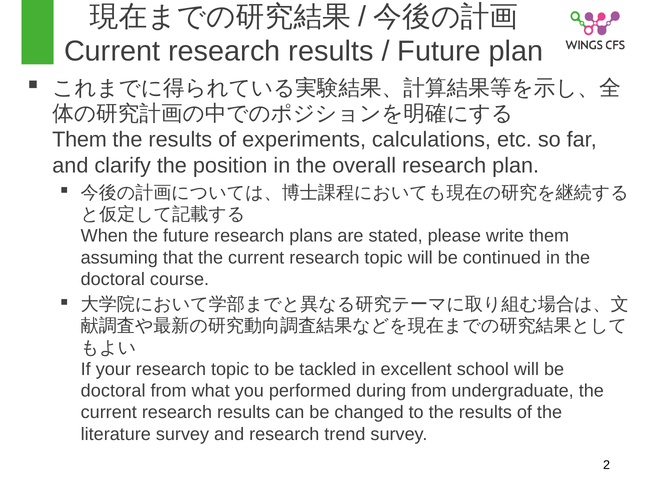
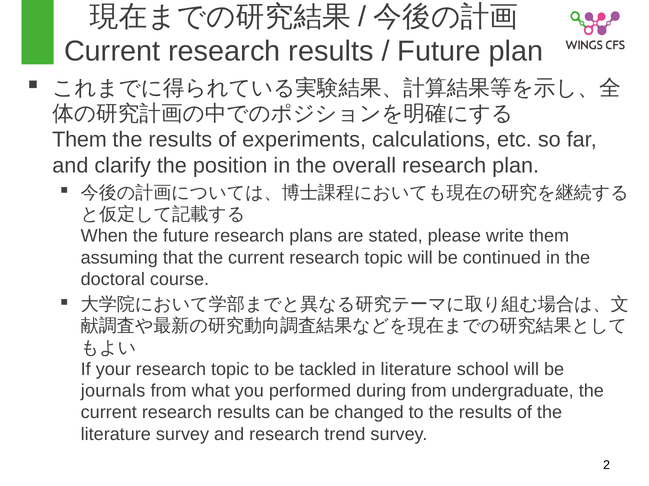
in excellent: excellent -> literature
doctoral at (113, 391): doctoral -> journals
